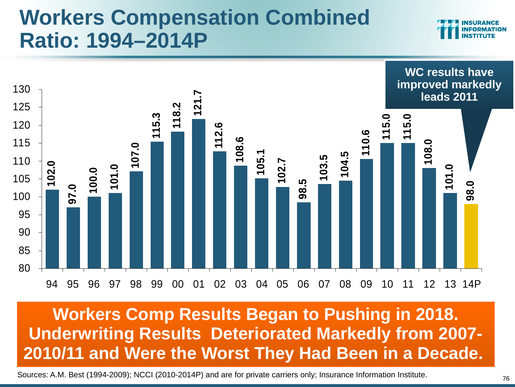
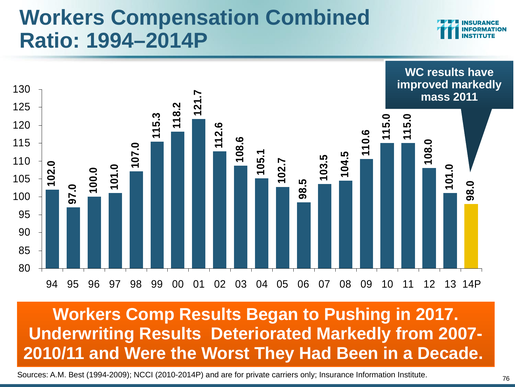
leads: leads -> mass
2018: 2018 -> 2017
